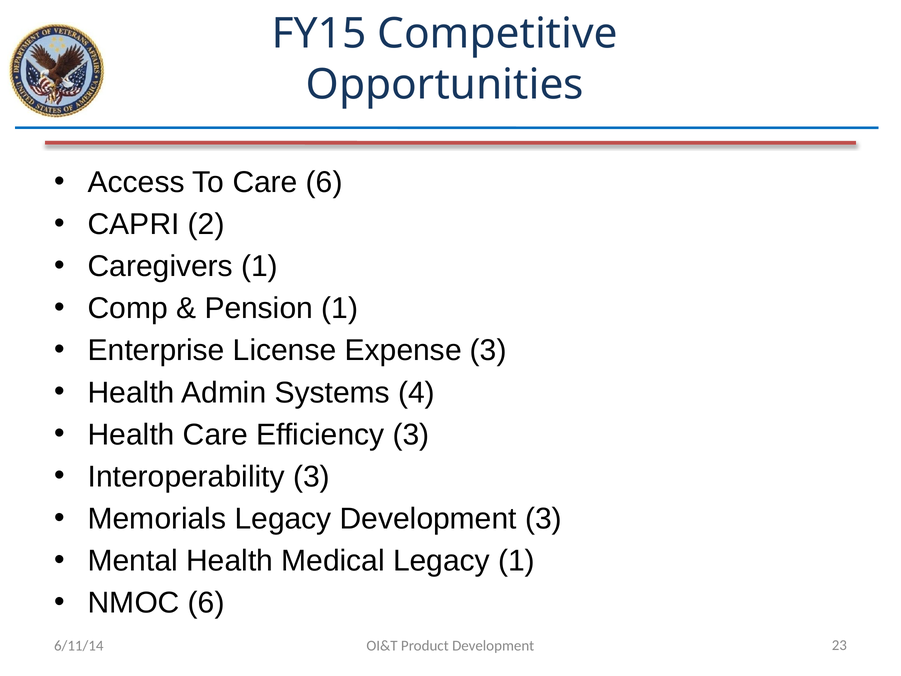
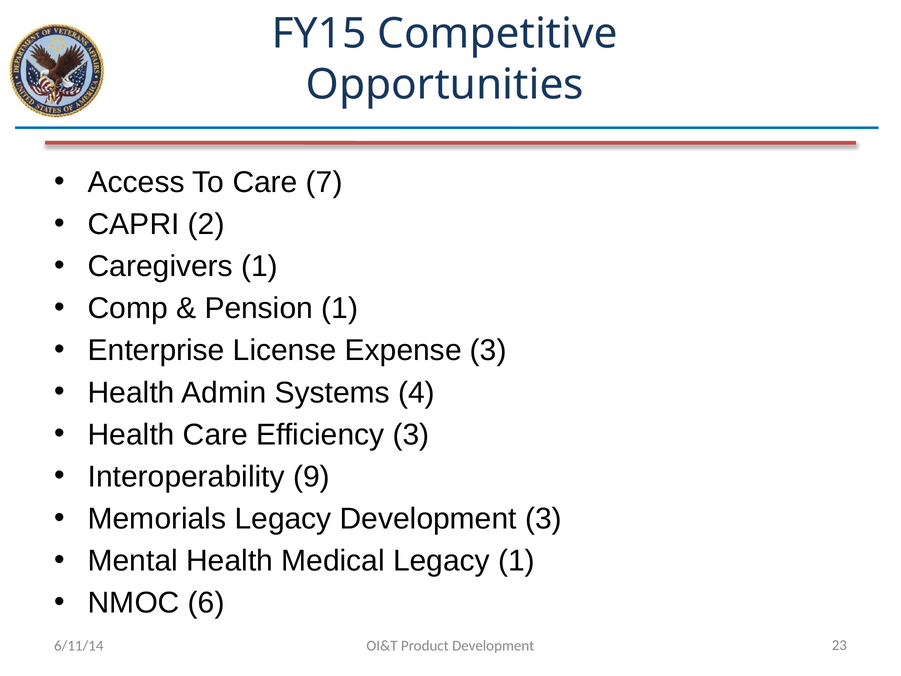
Care 6: 6 -> 7
Interoperability 3: 3 -> 9
